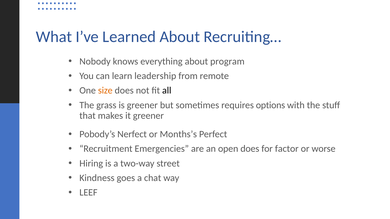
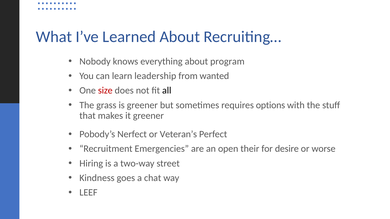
remote: remote -> wanted
size colour: orange -> red
Months’s: Months’s -> Veteran’s
open does: does -> their
factor: factor -> desire
